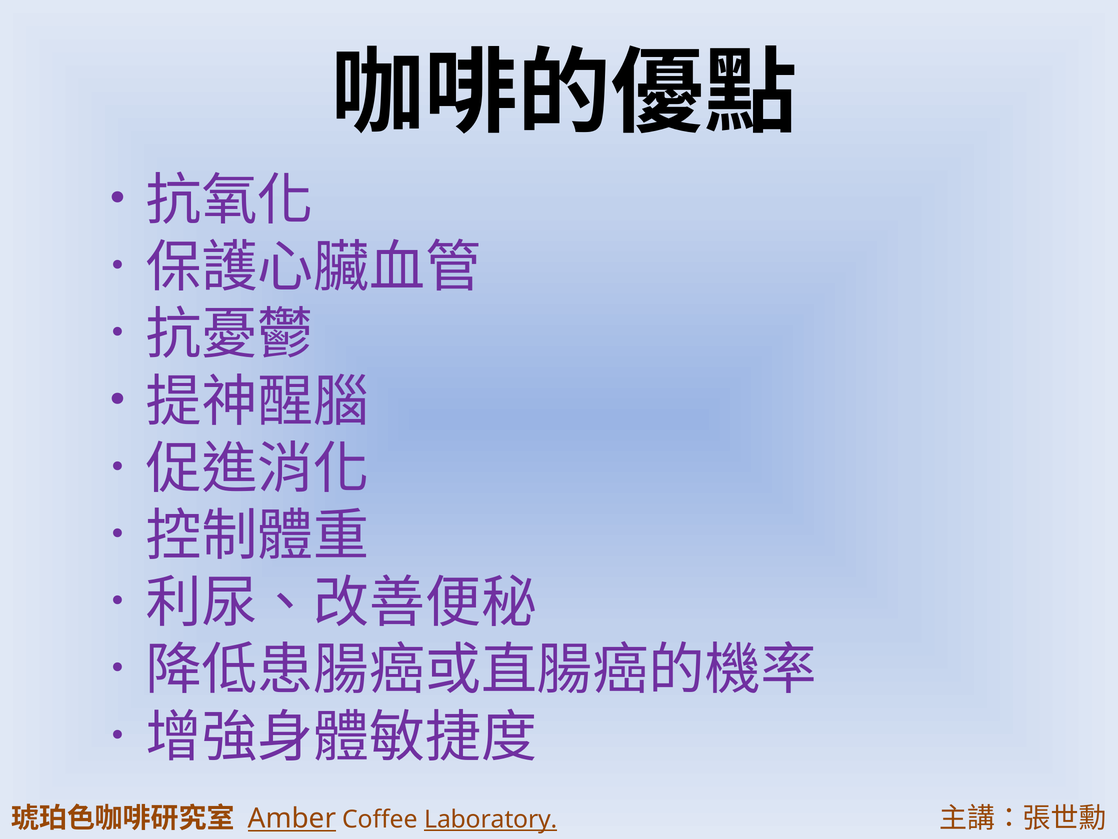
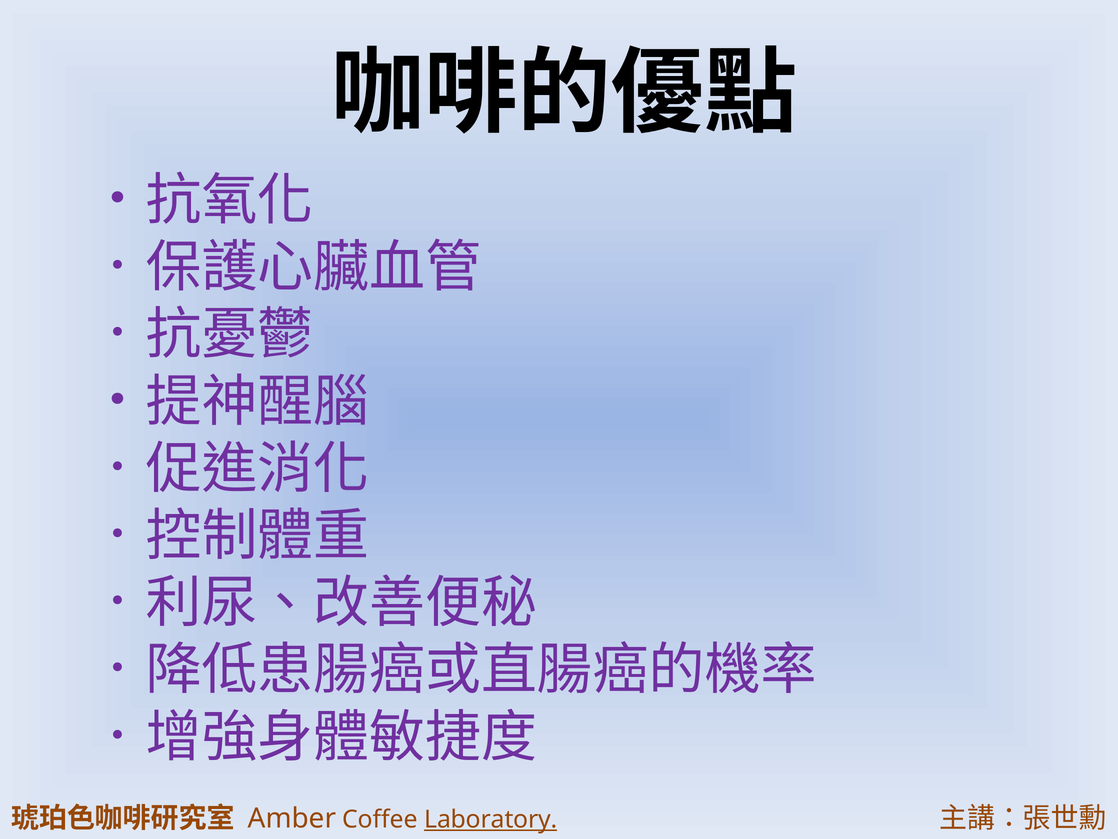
Amber underline: present -> none
